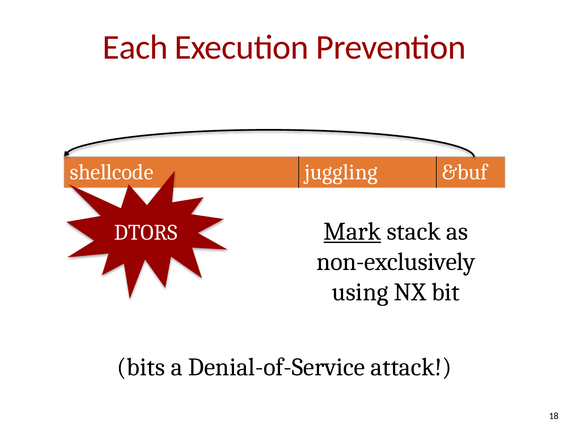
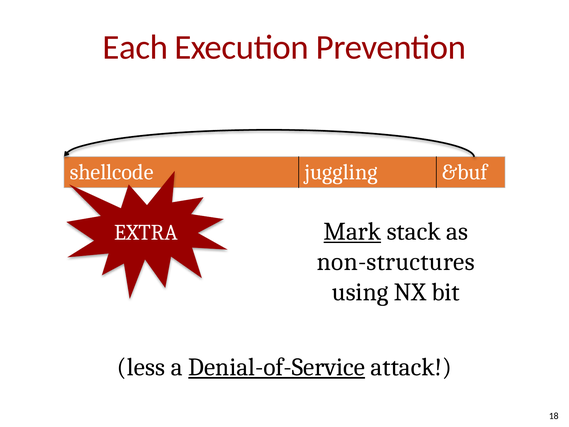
DTORS: DTORS -> EXTRA
non-exclusively: non-exclusively -> non-structures
bits: bits -> less
Denial-of-Service underline: none -> present
